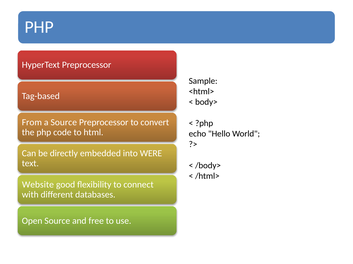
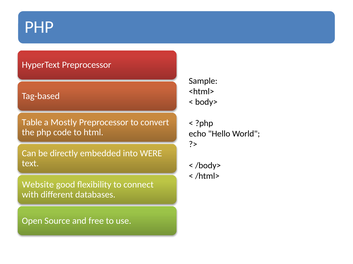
From: From -> Table
a Source: Source -> Mostly
